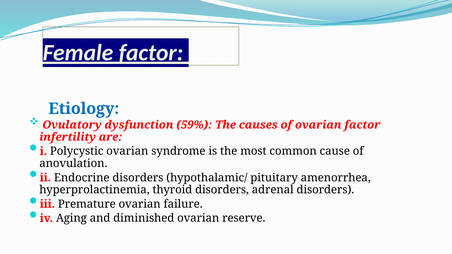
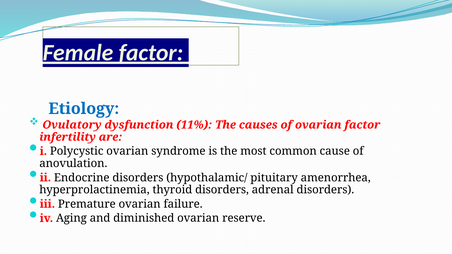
59%: 59% -> 11%
